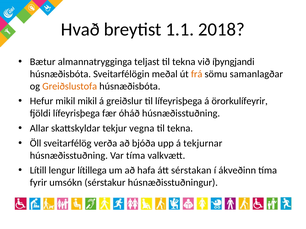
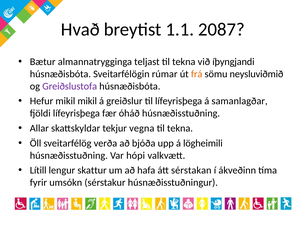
2018: 2018 -> 2087
meðal: meðal -> rúmar
samanlagðar: samanlagðar -> neysluviðmið
Greiðslustofa colour: orange -> purple
örorkulífeyrir: örorkulífeyrir -> samanlagðar
tekjurnar: tekjurnar -> lögheimili
Var tíma: tíma -> hópi
lítillega: lítillega -> skattur
